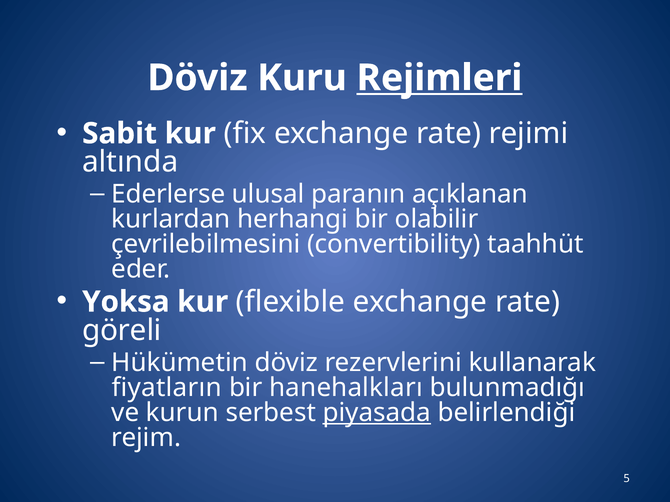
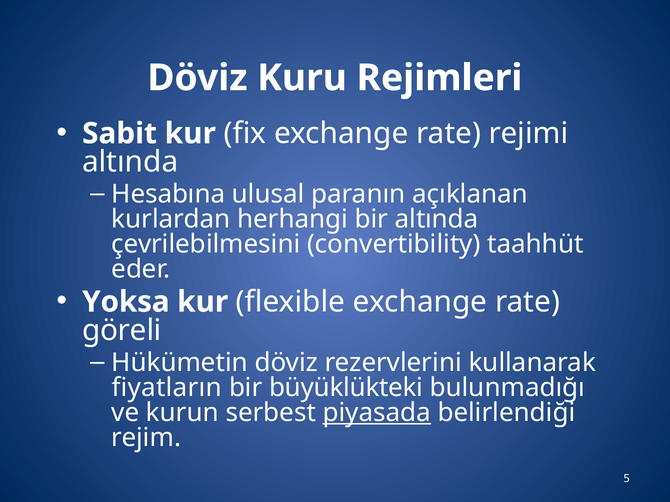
Rejimleri underline: present -> none
Ederlerse: Ederlerse -> Hesabına
bir olabilir: olabilir -> altında
hanehalkları: hanehalkları -> büyüklükteki
